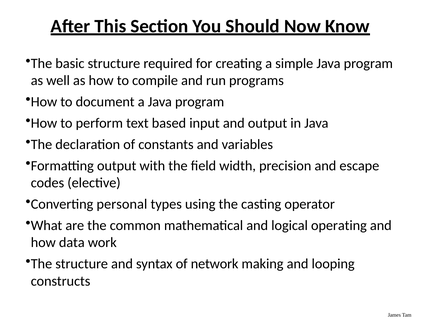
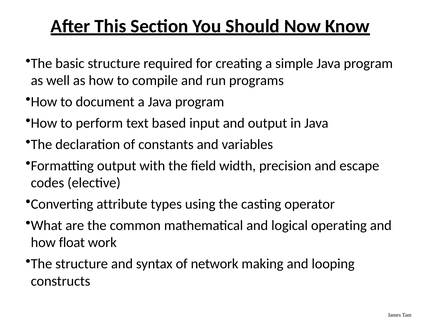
personal: personal -> attribute
data: data -> float
